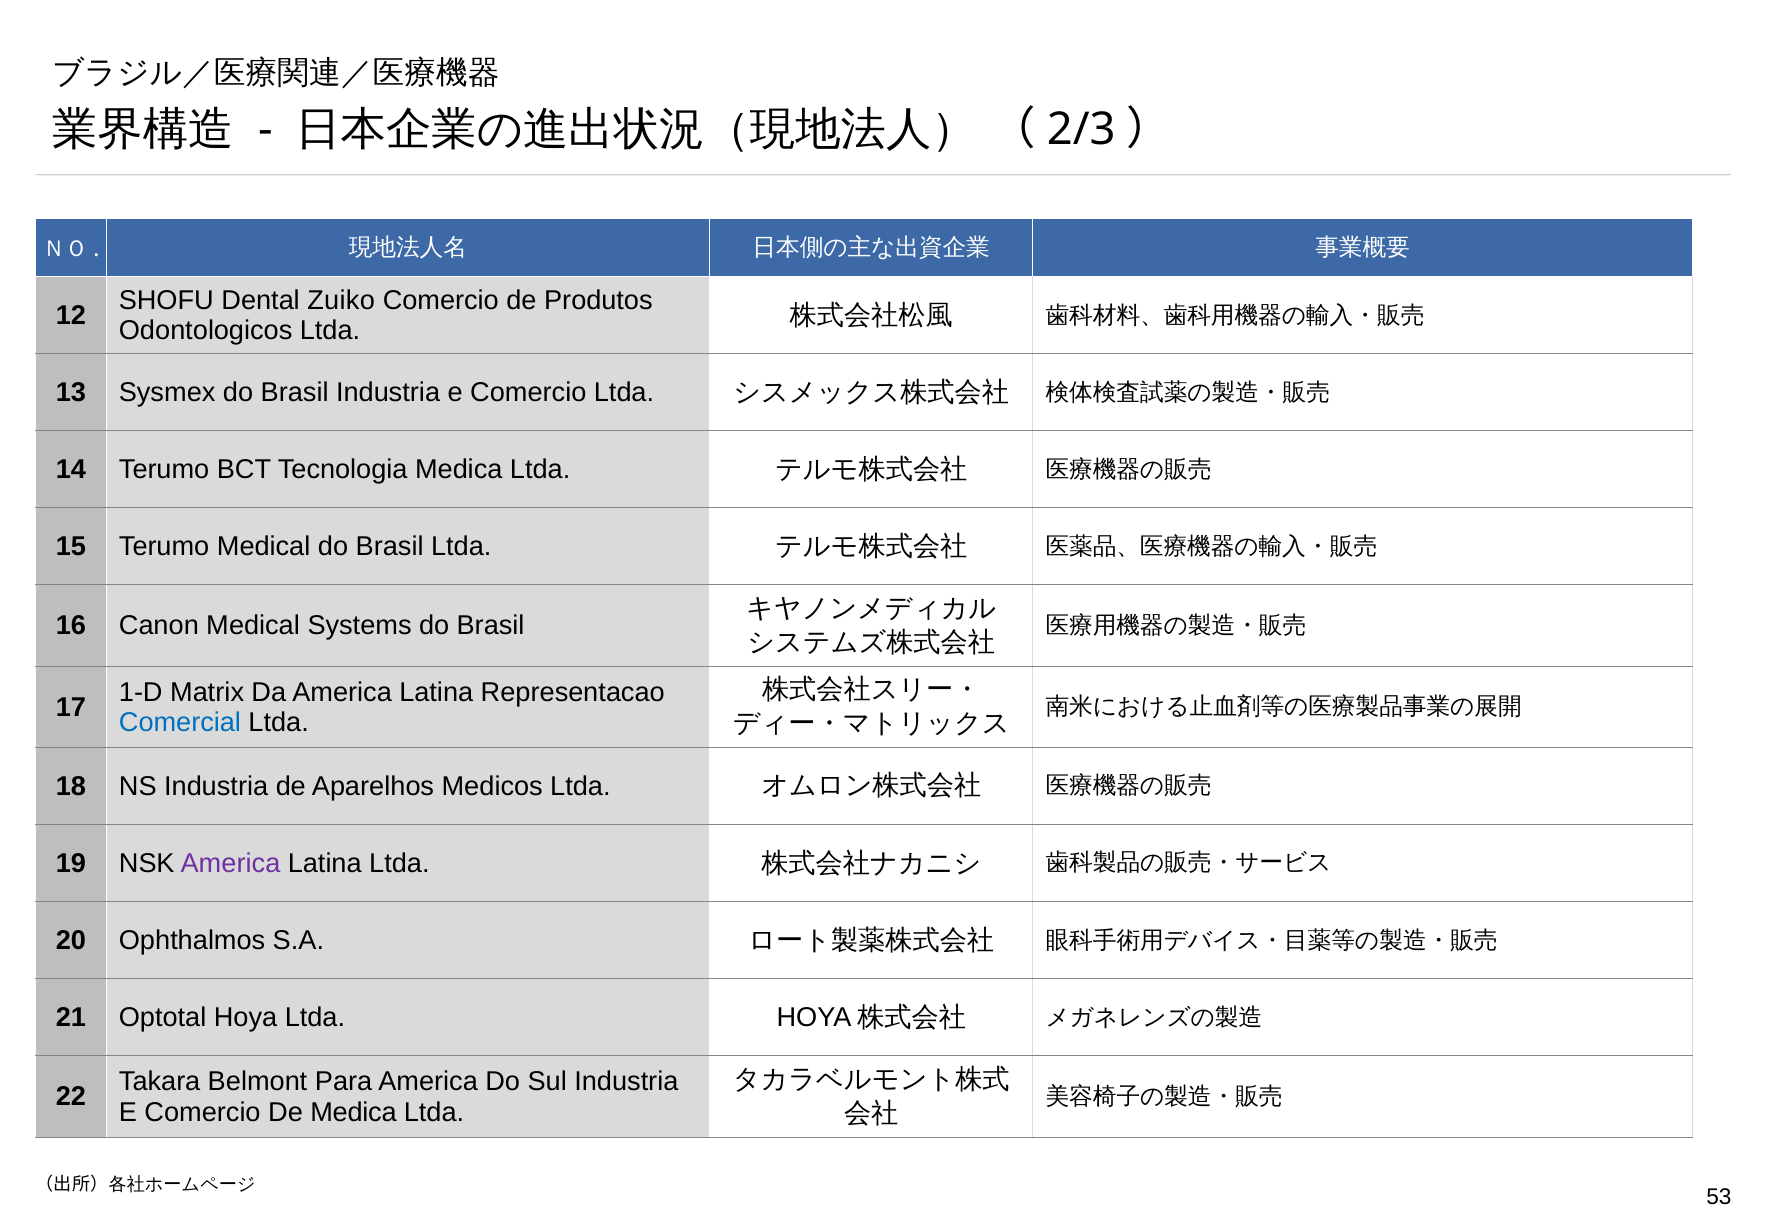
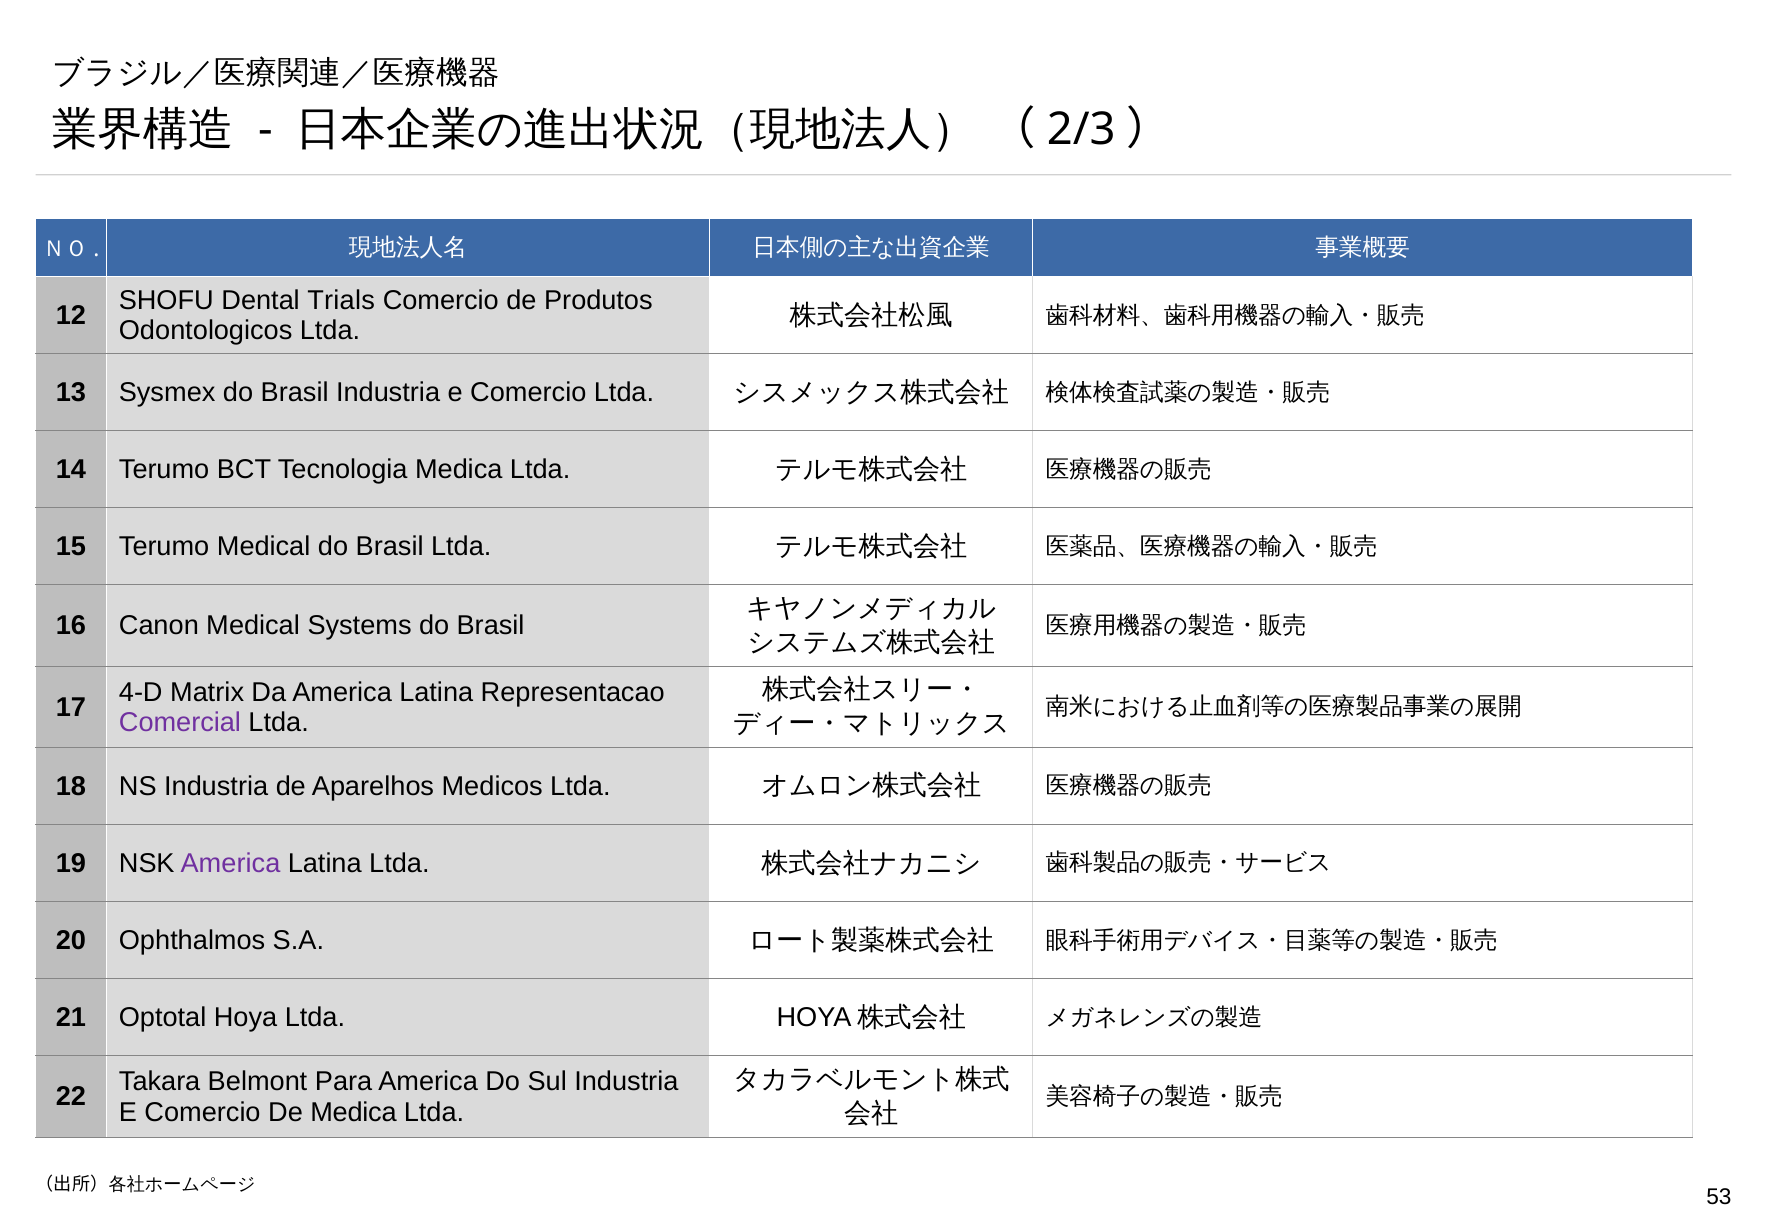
Zuiko: Zuiko -> Trials
1-D: 1-D -> 4-D
Comercial colour: blue -> purple
